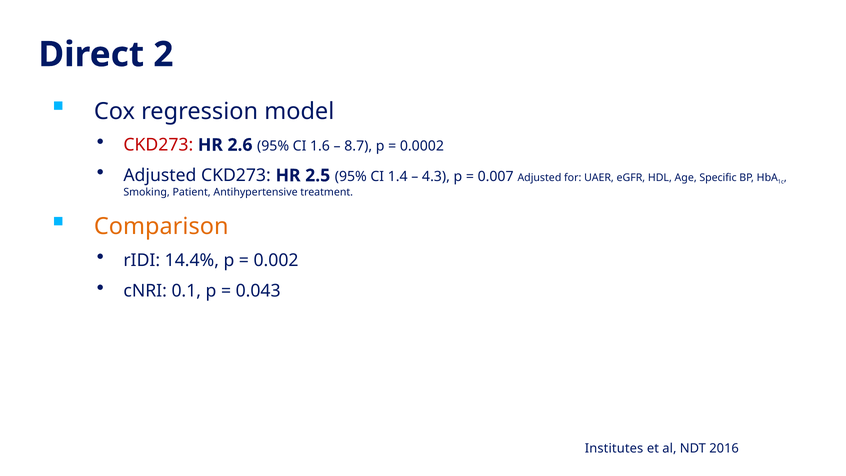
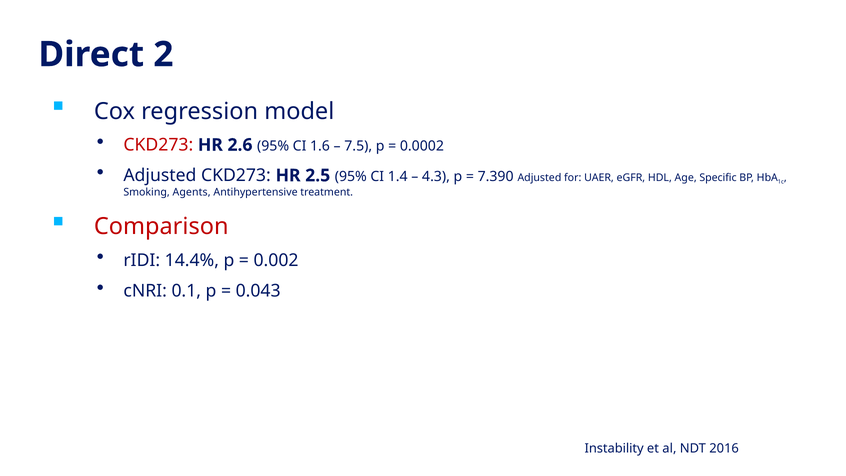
8.7: 8.7 -> 7.5
0.007: 0.007 -> 7.390
Patient: Patient -> Agents
Comparison colour: orange -> red
Institutes: Institutes -> Instability
